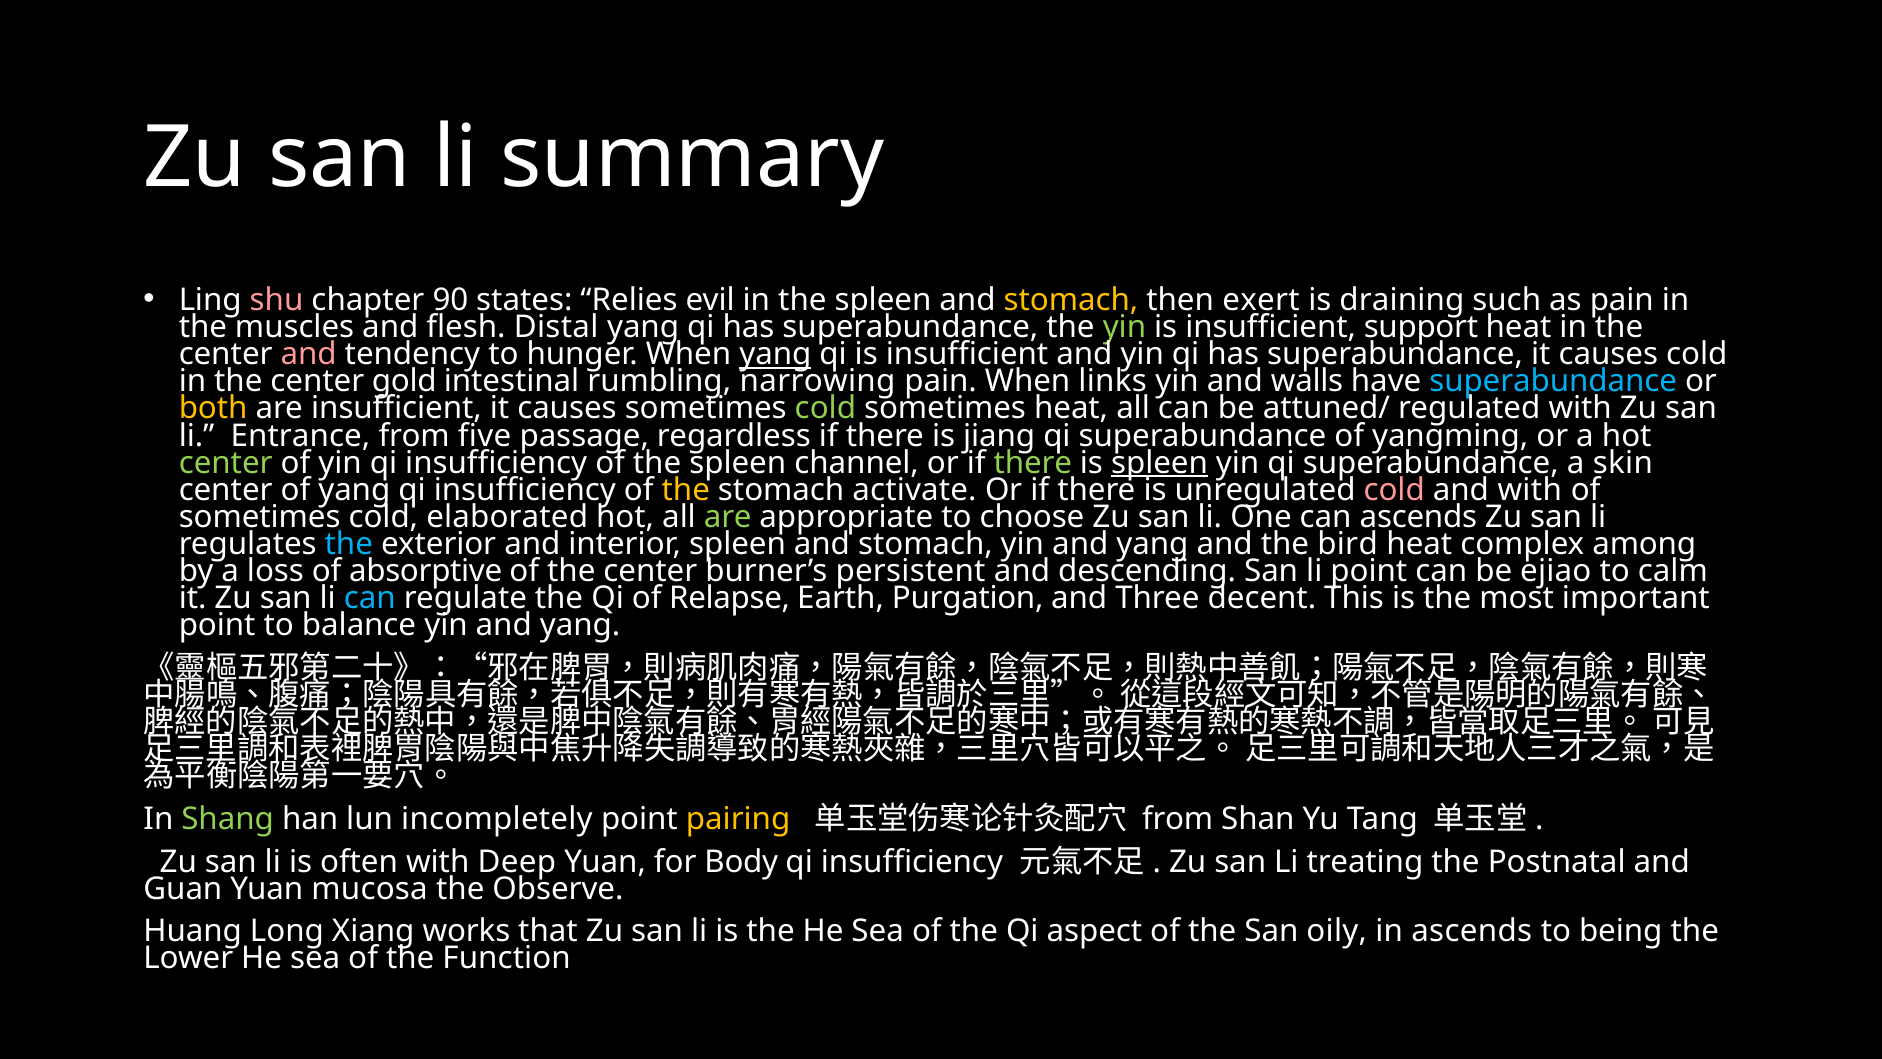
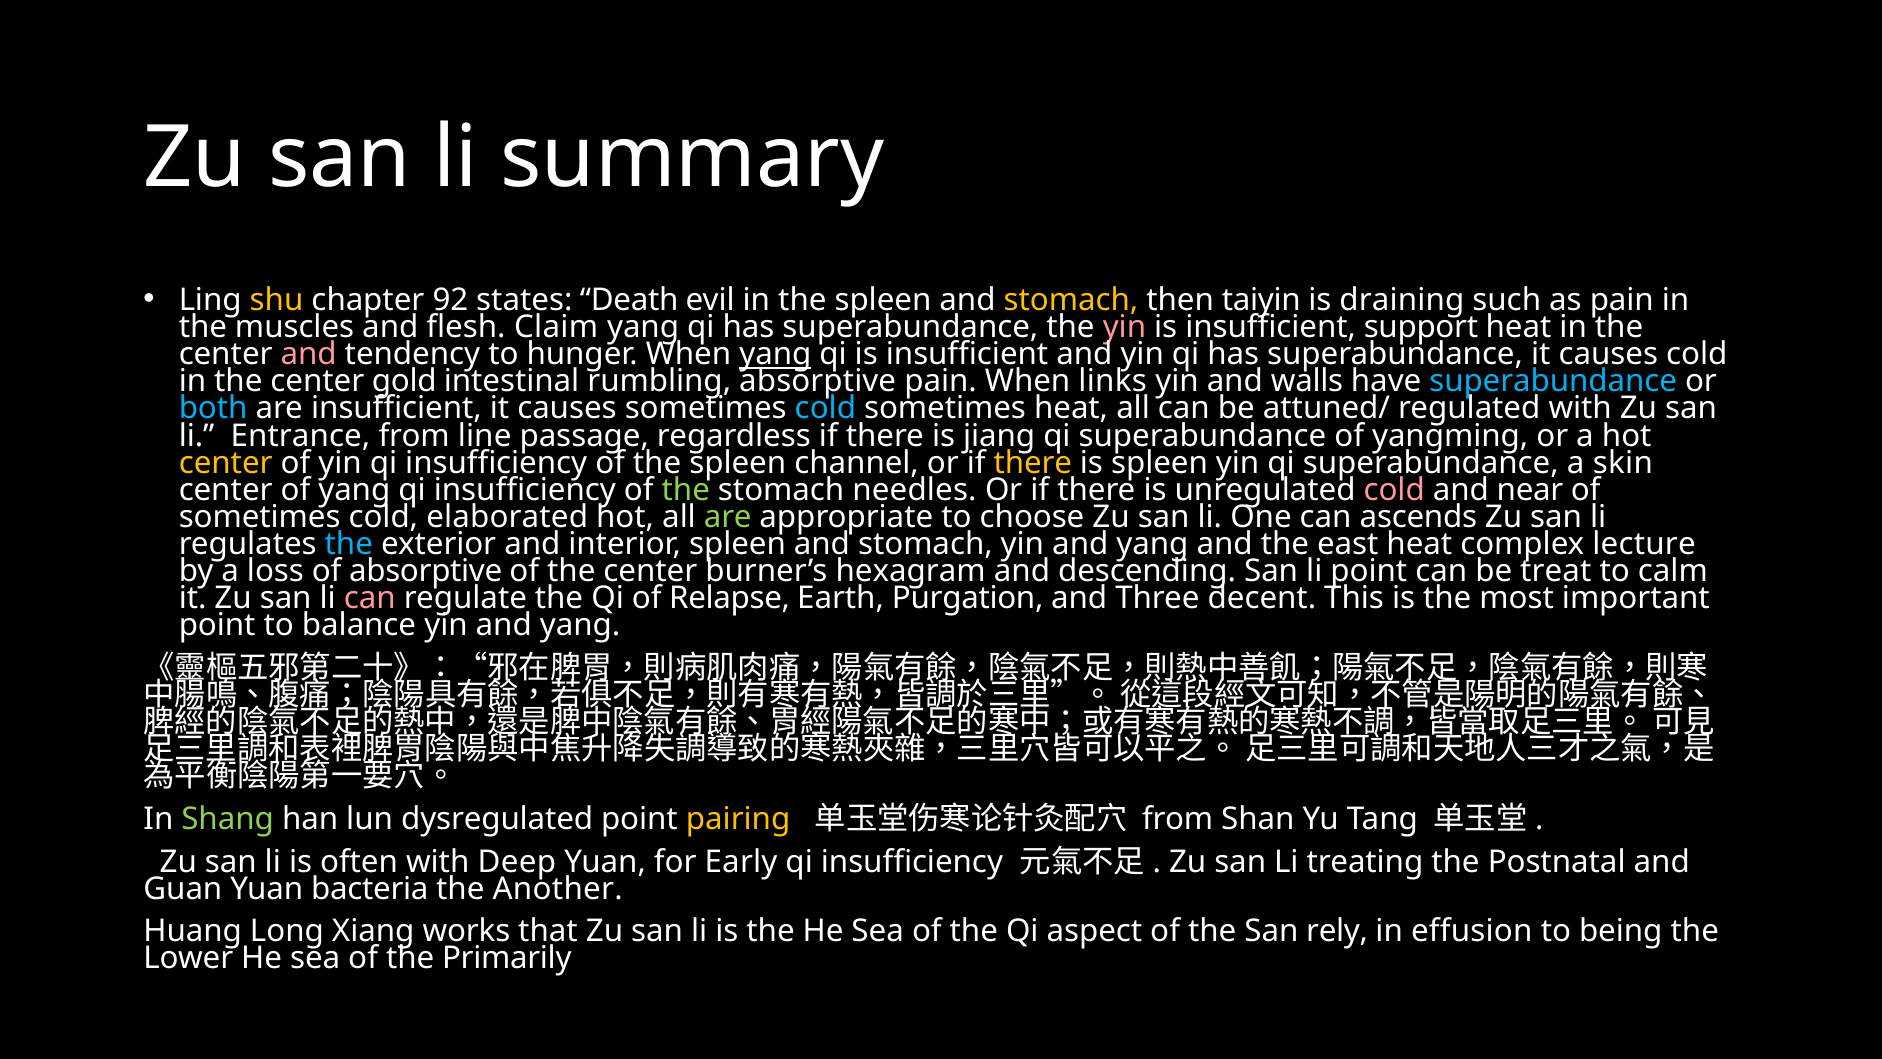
shu colour: pink -> yellow
90: 90 -> 92
Relies: Relies -> Death
exert: exert -> taiyin
Distal: Distal -> Claim
yin at (1124, 327) colour: light green -> pink
rumbling narrowing: narrowing -> absorptive
both colour: yellow -> light blue
cold at (825, 408) colour: light green -> light blue
five: five -> line
center at (226, 463) colour: light green -> yellow
there at (1033, 463) colour: light green -> yellow
spleen at (1160, 463) underline: present -> none
the at (686, 490) colour: yellow -> light green
activate: activate -> needles
and with: with -> near
bird: bird -> east
among: among -> lecture
persistent: persistent -> hexagram
ejiao: ejiao -> treat
can at (370, 598) colour: light blue -> pink
incompletely: incompletely -> dysregulated
Body: Body -> Early
mucosa: mucosa -> bacteria
Observe: Observe -> Another
oily: oily -> rely
in ascends: ascends -> effusion
Function: Function -> Primarily
